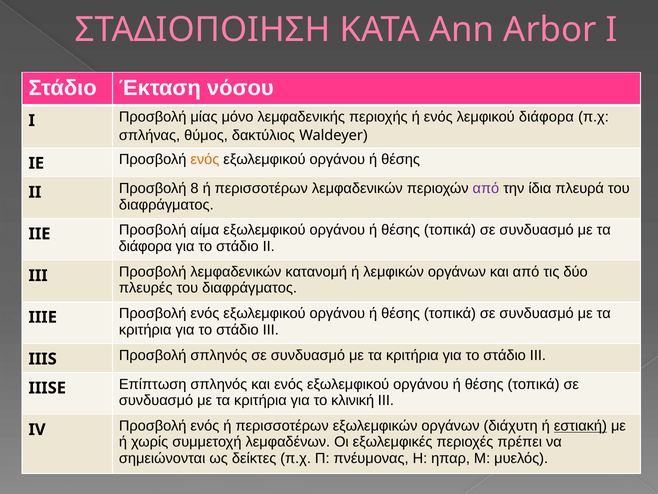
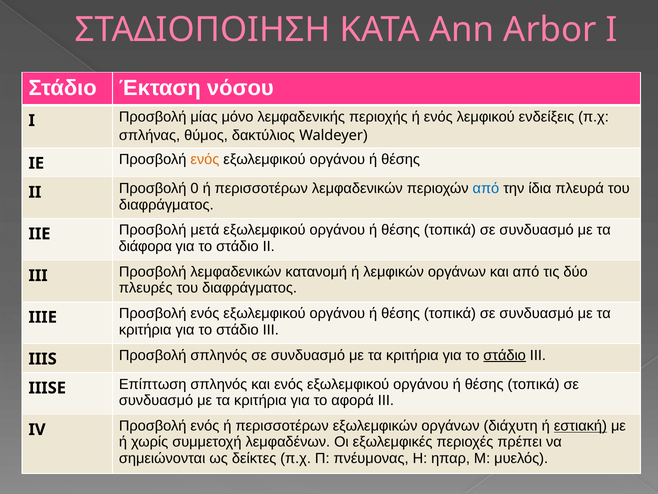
λεμφικού διάφορα: διάφορα -> ενδείξεις
8: 8 -> 0
από at (486, 188) colour: purple -> blue
αίμα: αίμα -> μετά
στάδιο at (505, 355) underline: none -> present
κλινική: κλινική -> αφορά
